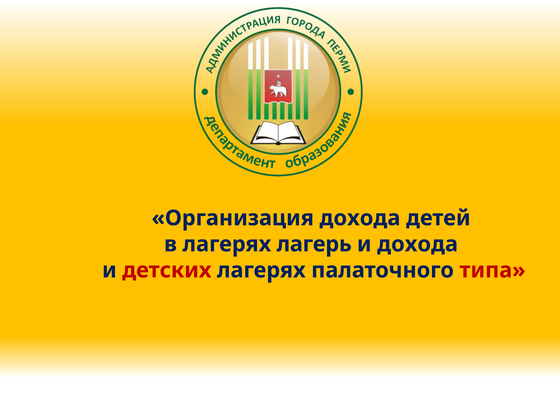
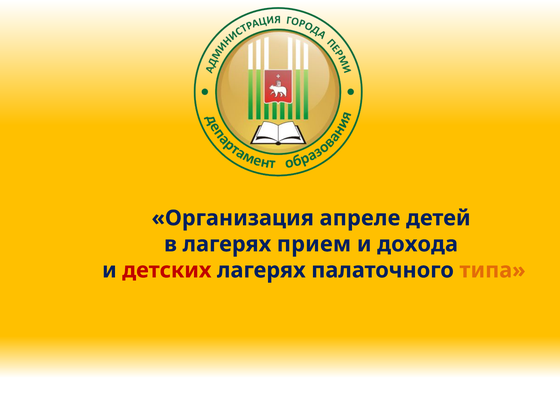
Организация дохода: дохода -> апреле
лагерь: лагерь -> прием
типа colour: red -> orange
